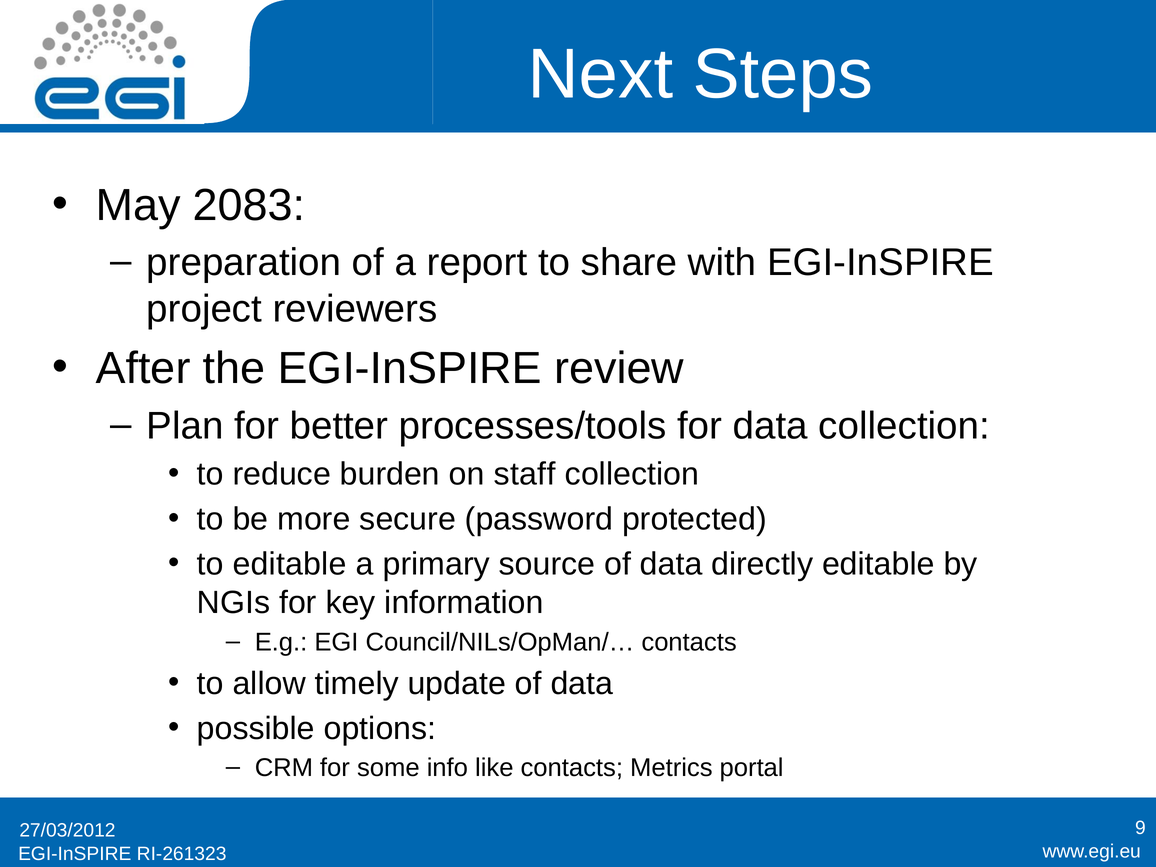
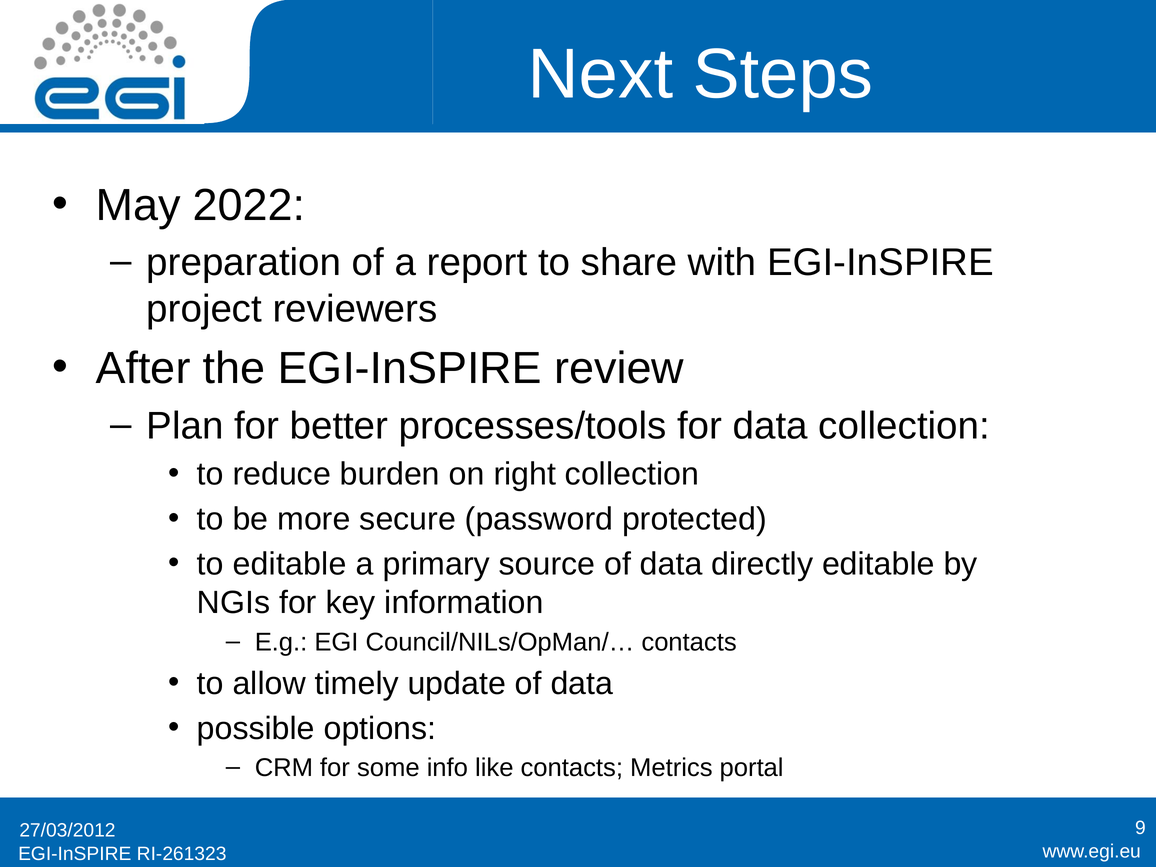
2083: 2083 -> 2022
staff: staff -> right
